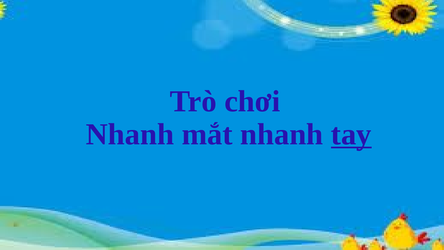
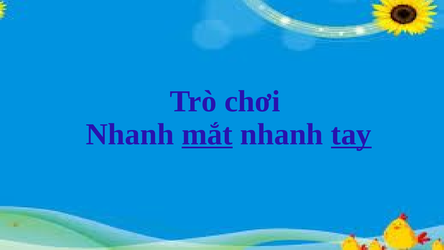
mắt underline: none -> present
